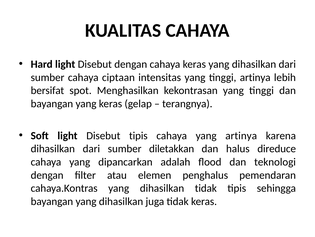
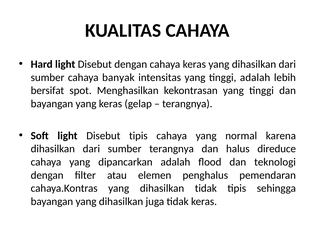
ciptaan: ciptaan -> banyak
tinggi artinya: artinya -> adalah
yang artinya: artinya -> normal
sumber diletakkan: diletakkan -> terangnya
